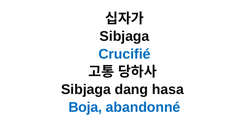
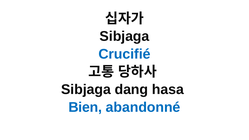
Boja: Boja -> Bien
